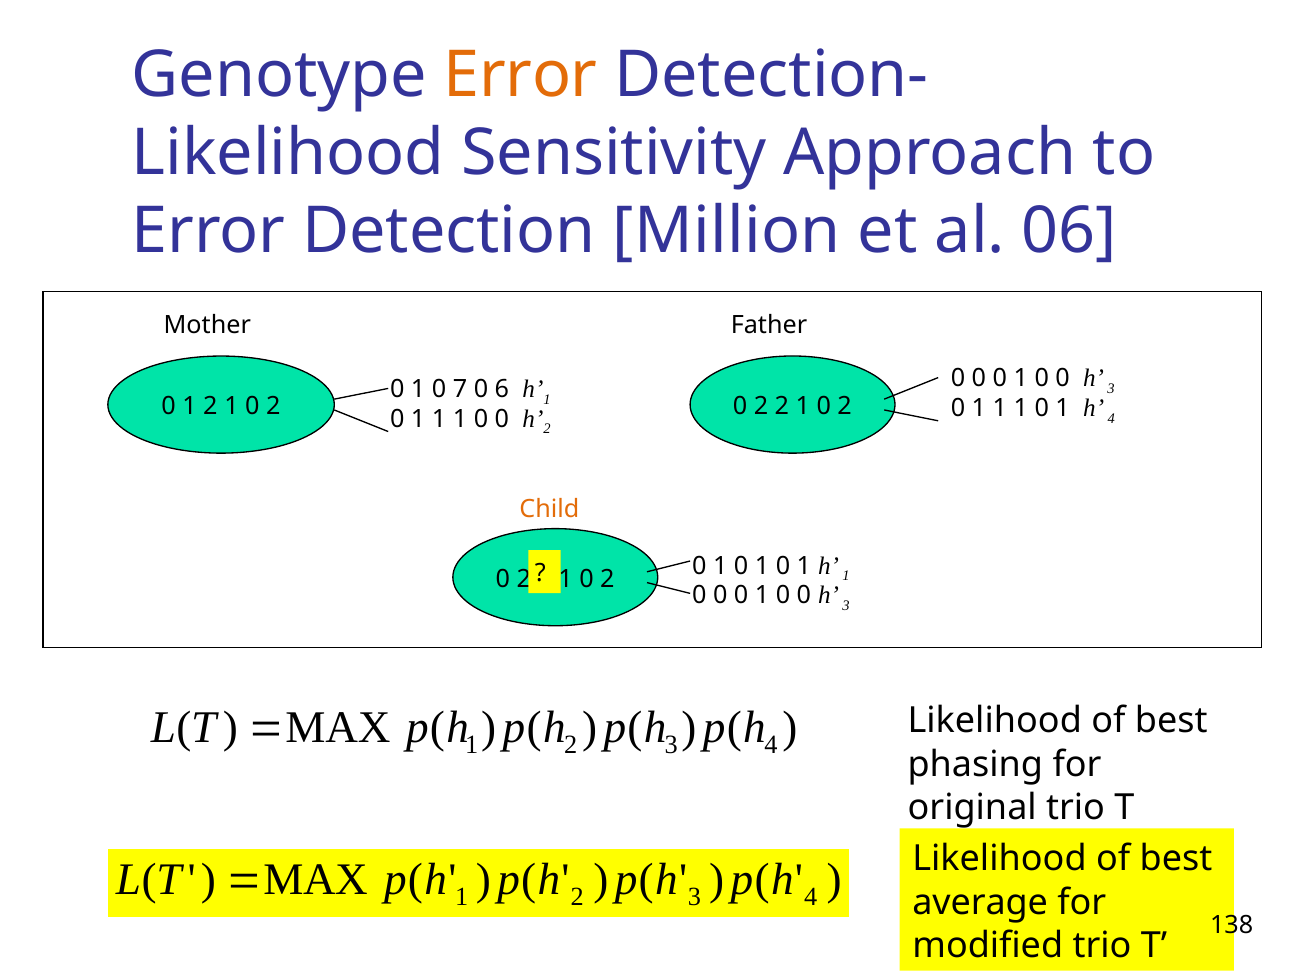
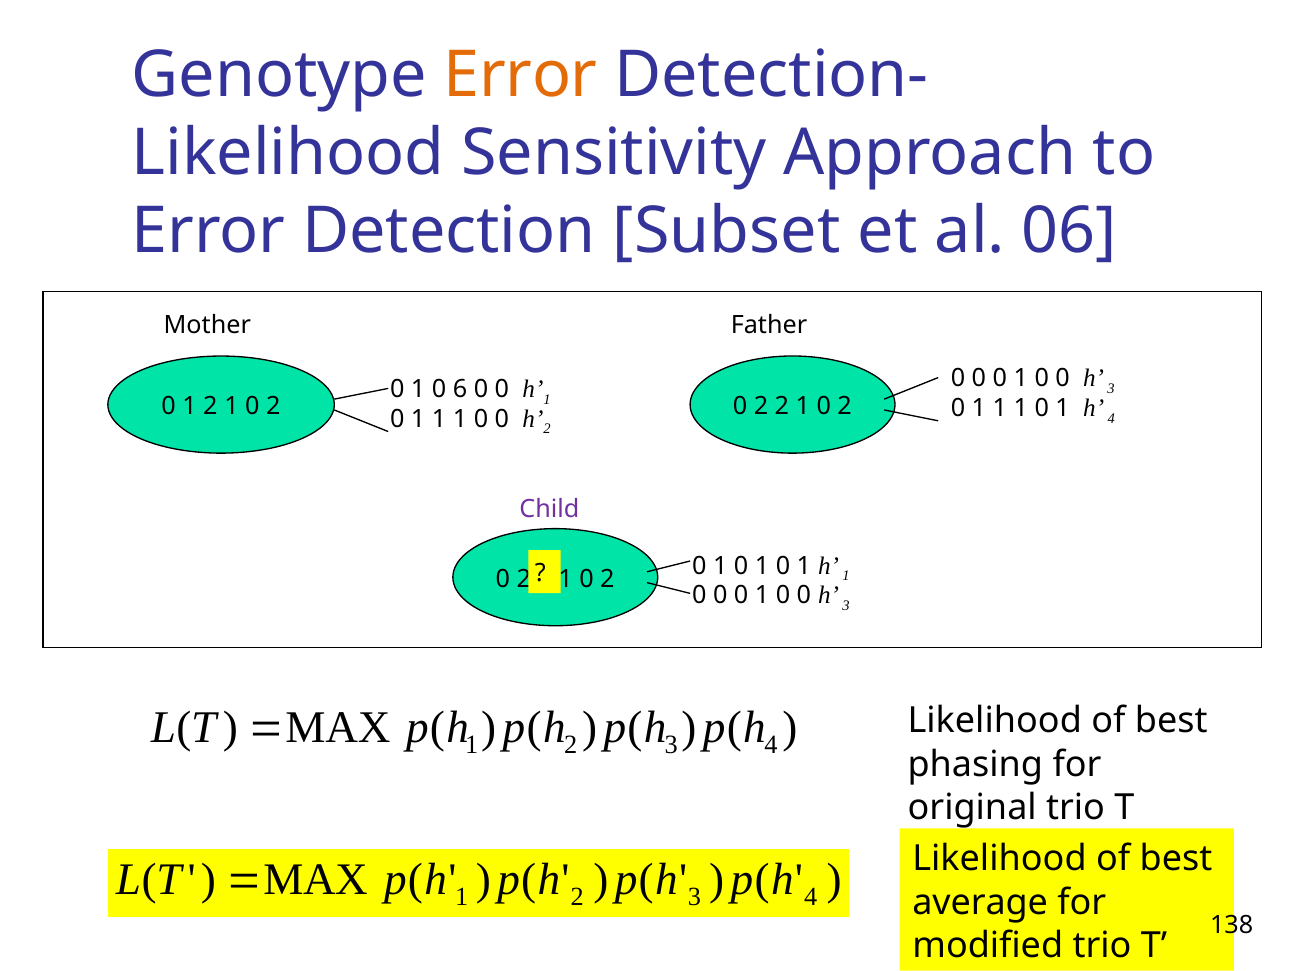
Million: Million -> Subset
7: 7 -> 6
6 at (502, 389): 6 -> 0
Child colour: orange -> purple
